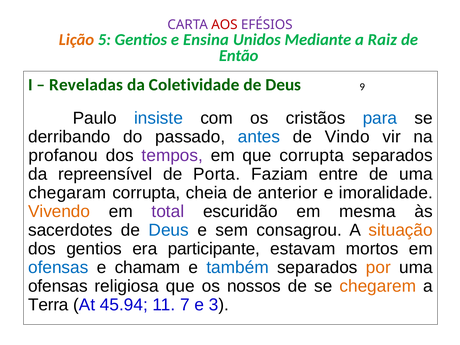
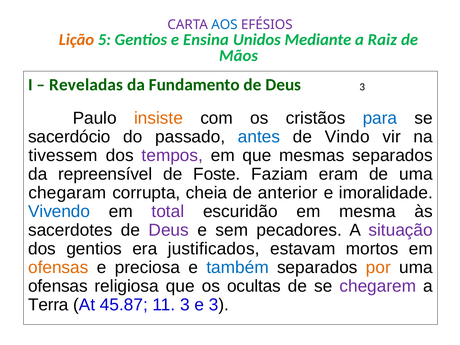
AOS colour: red -> blue
Então: Então -> Mãos
Coletividade: Coletividade -> Fundamento
Deus 9: 9 -> 3
insiste colour: blue -> orange
derribando: derribando -> sacerdócio
profanou: profanou -> tivessem
que corrupta: corrupta -> mesmas
Porta: Porta -> Foste
entre: entre -> eram
Vivendo colour: orange -> blue
Deus at (169, 230) colour: blue -> purple
consagrou: consagrou -> pecadores
situação colour: orange -> purple
participante: participante -> justificados
ofensas at (58, 267) colour: blue -> orange
chamam: chamam -> preciosa
nossos: nossos -> ocultas
chegarem colour: orange -> purple
45.94: 45.94 -> 45.87
11 7: 7 -> 3
